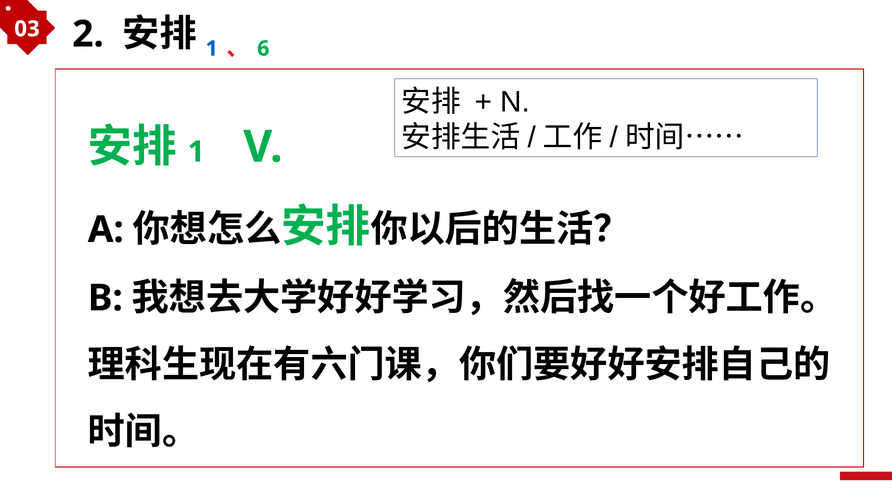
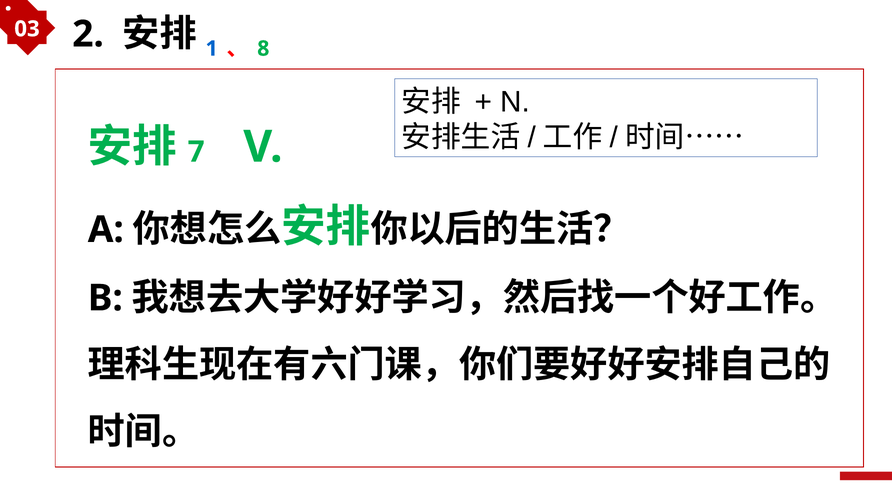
6: 6 -> 8
1 at (196, 152): 1 -> 7
